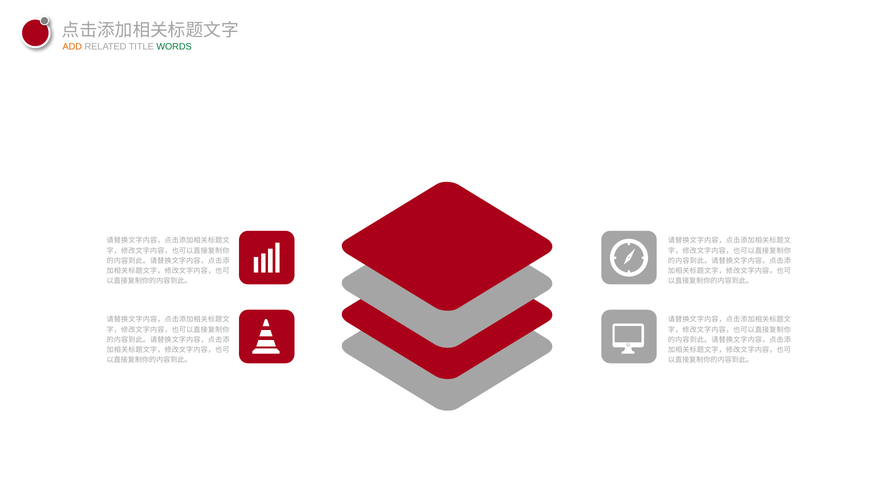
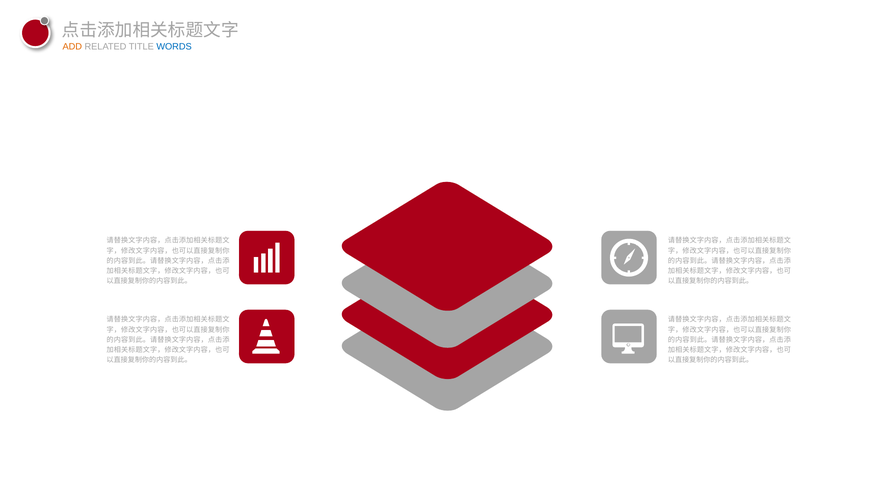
WORDS colour: green -> blue
